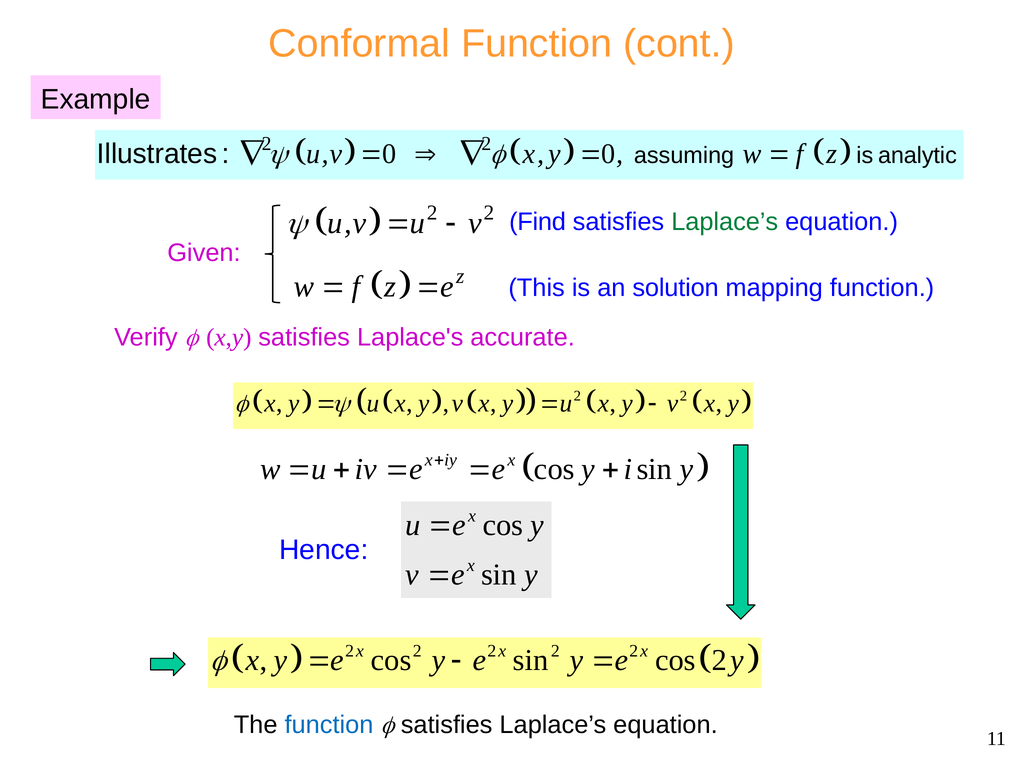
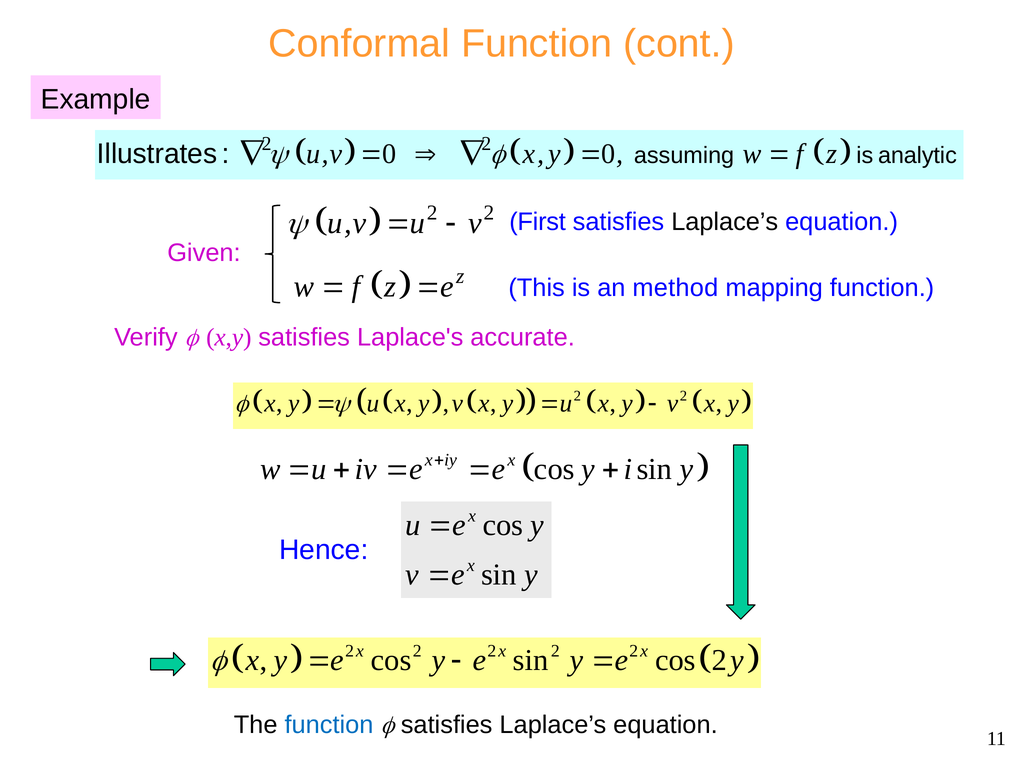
Find: Find -> First
Laplace’s at (725, 222) colour: green -> black
solution: solution -> method
